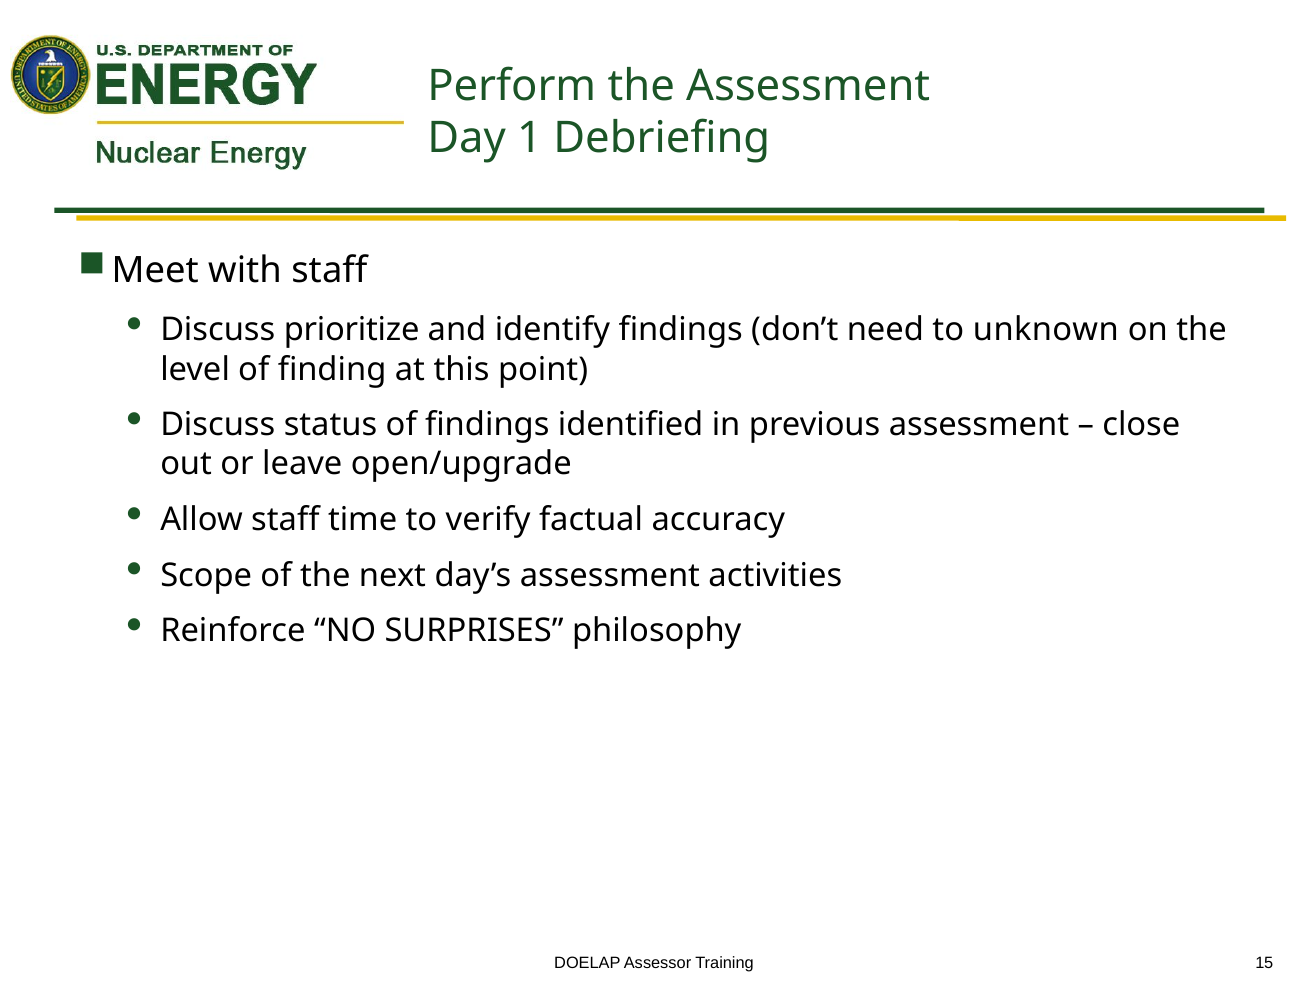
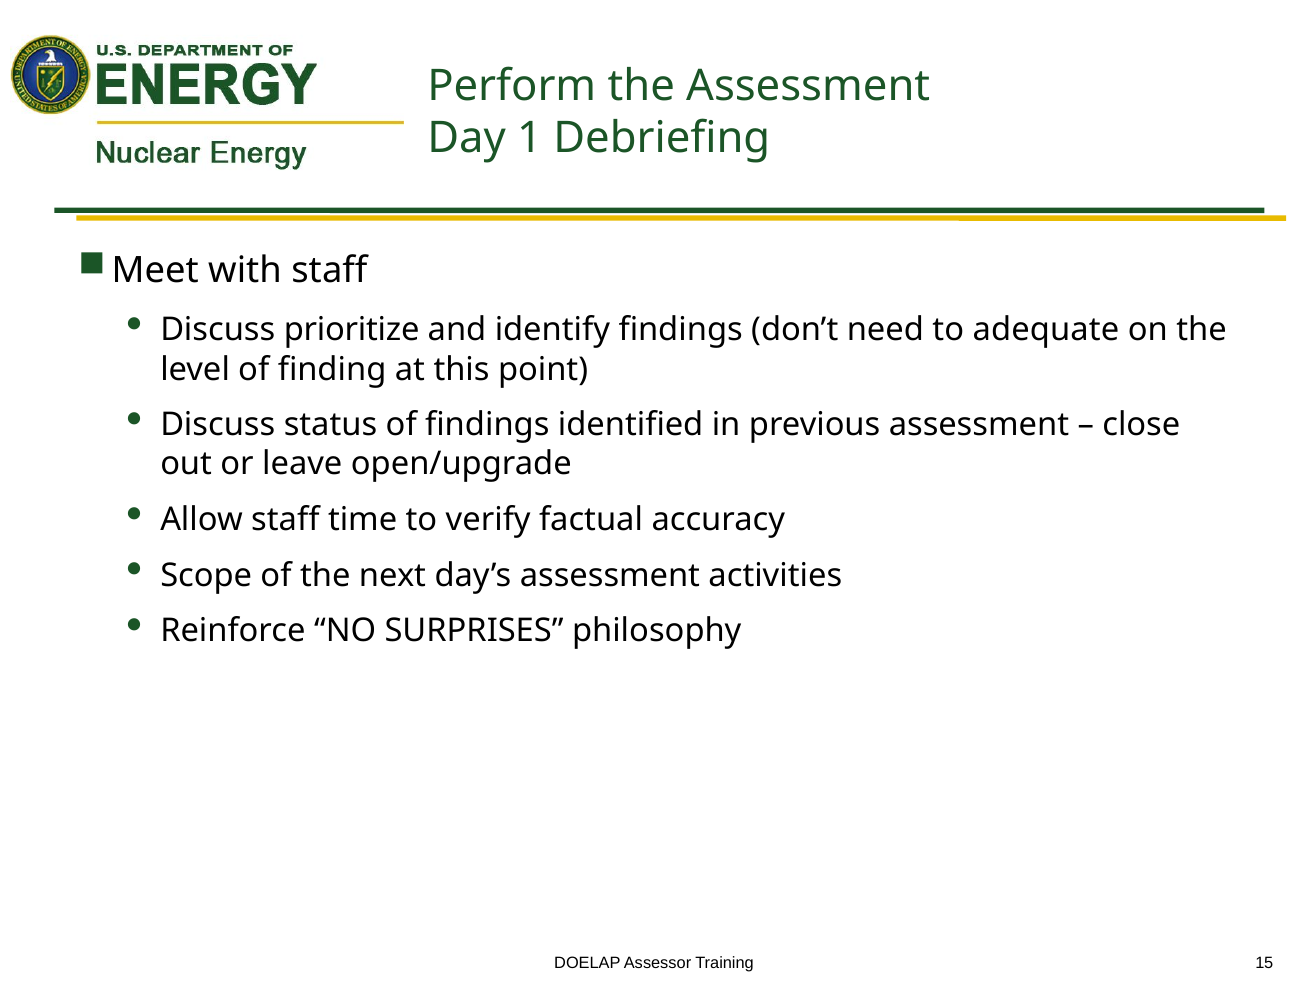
unknown: unknown -> adequate
